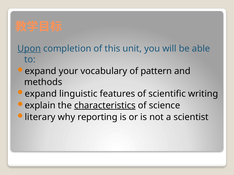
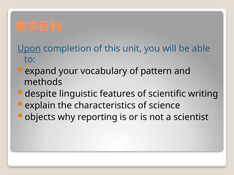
expand at (41, 94): expand -> despite
characteristics underline: present -> none
literary: literary -> objects
